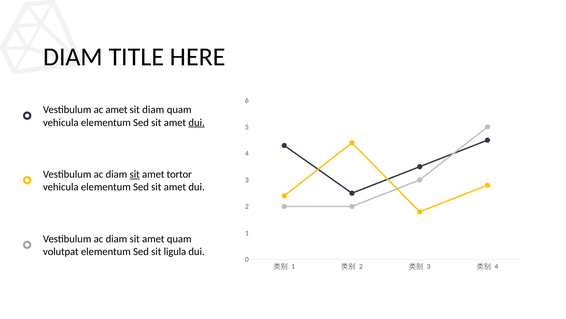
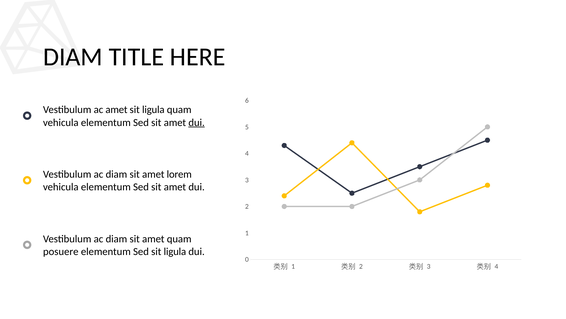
diam at (153, 110): diam -> ligula
sit at (135, 174) underline: present -> none
tortor: tortor -> lorem
volutpat: volutpat -> posuere
